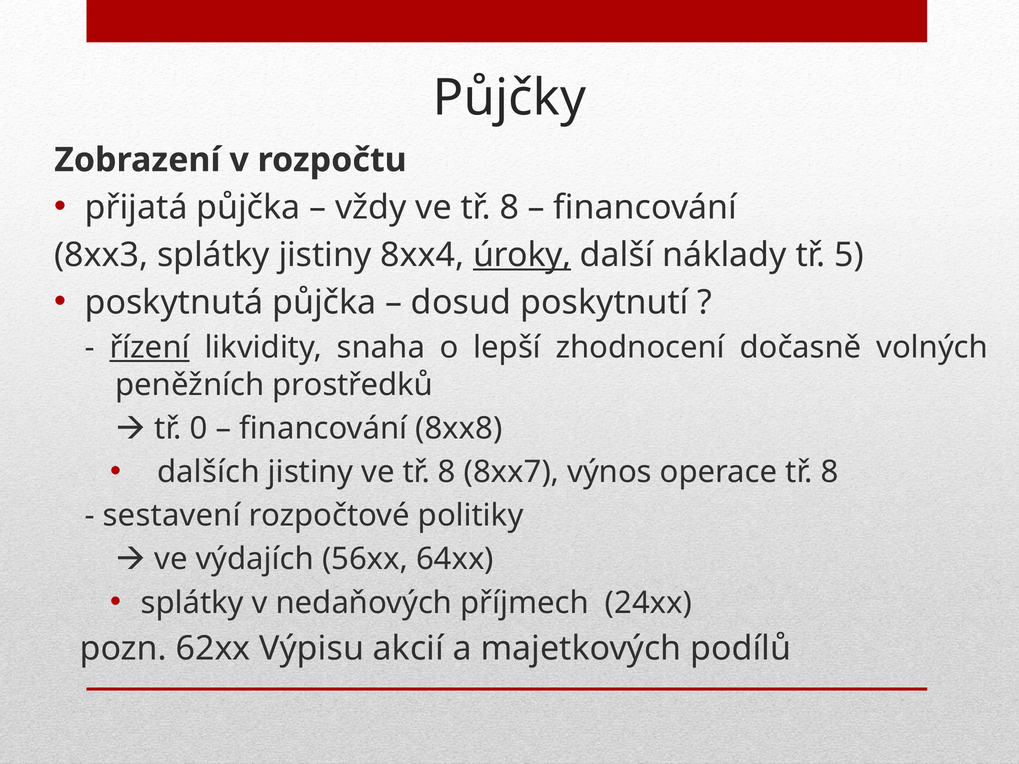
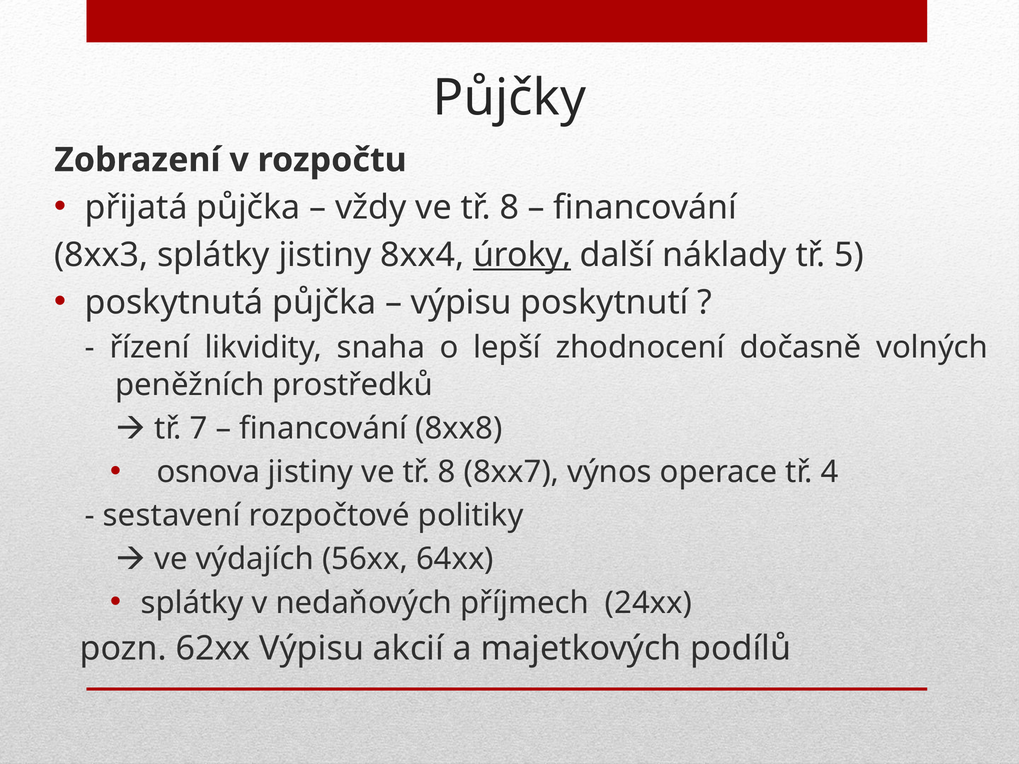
dosud at (461, 303): dosud -> výpisu
řízení underline: present -> none
0: 0 -> 7
dalších: dalších -> osnova
operace tř 8: 8 -> 4
